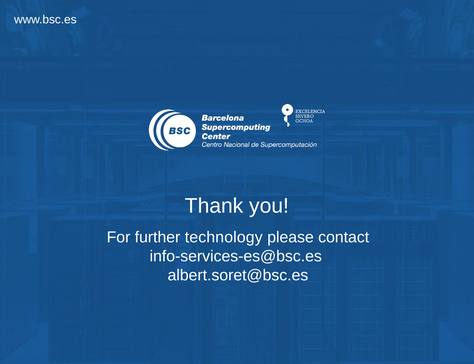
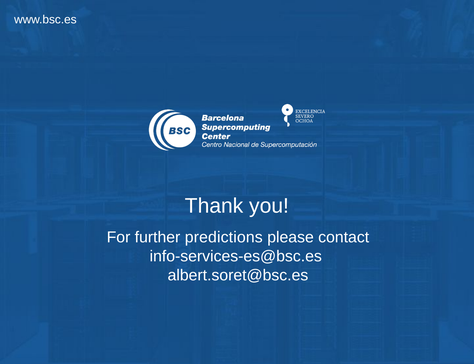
technology: technology -> predictions
